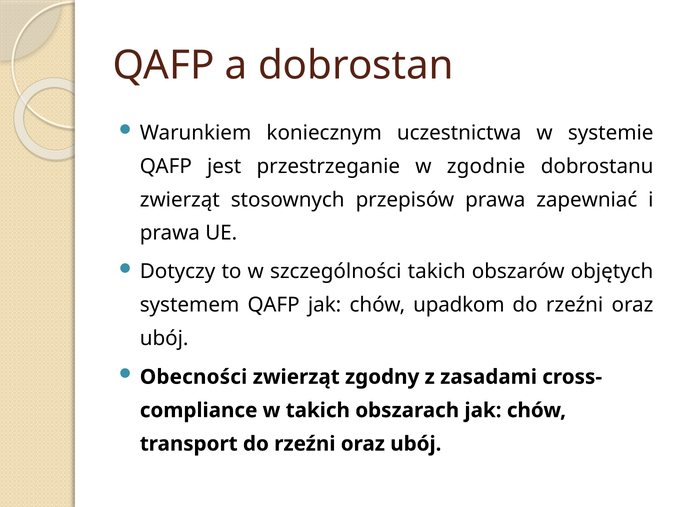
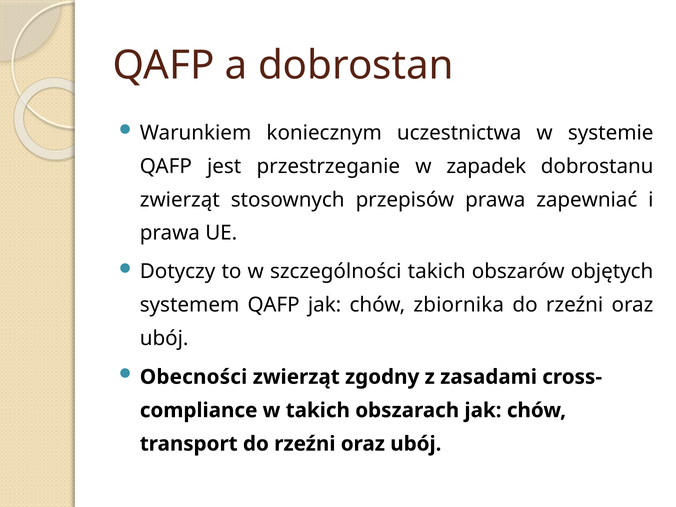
zgodnie: zgodnie -> zapadek
upadkom: upadkom -> zbiornika
